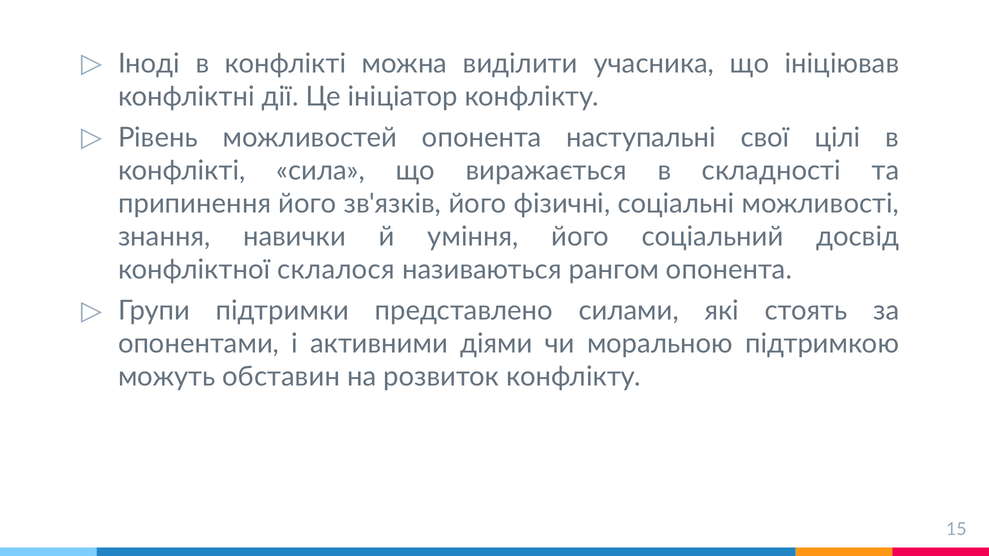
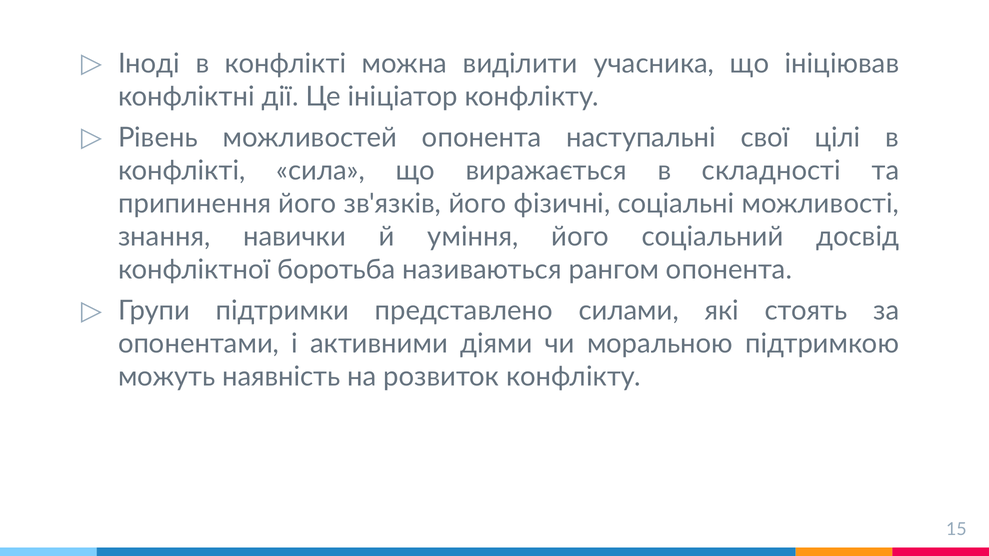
склалося: склалося -> боротьба
обставин: обставин -> наявність
